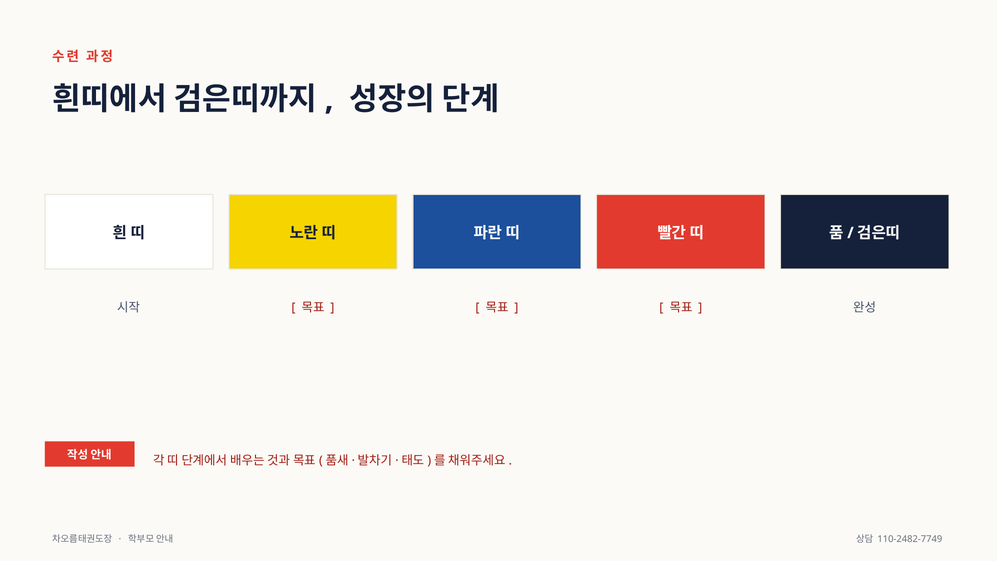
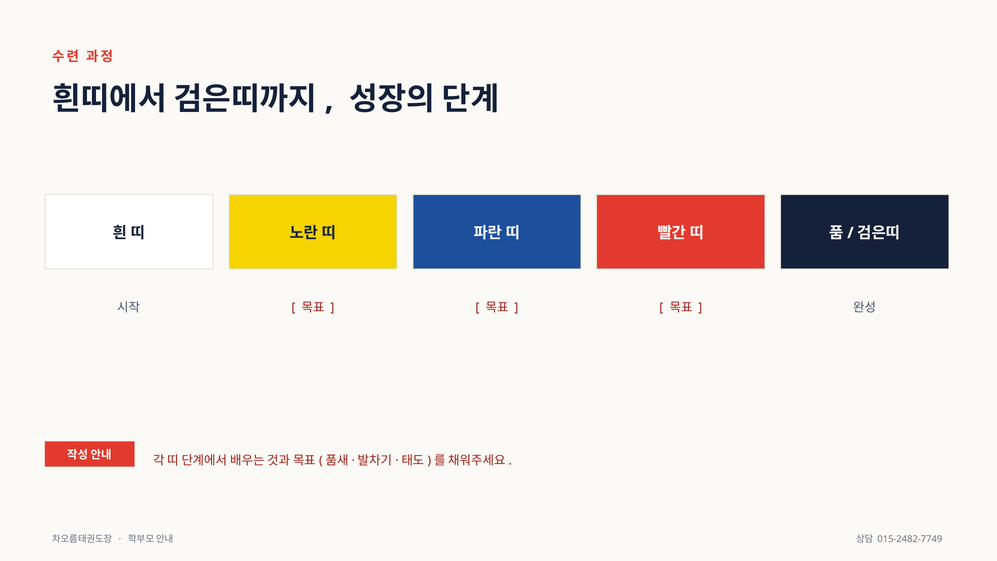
110-2482-7749: 110-2482-7749 -> 015-2482-7749
